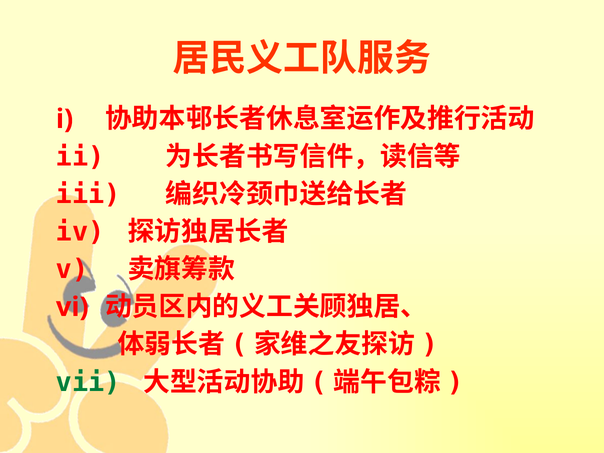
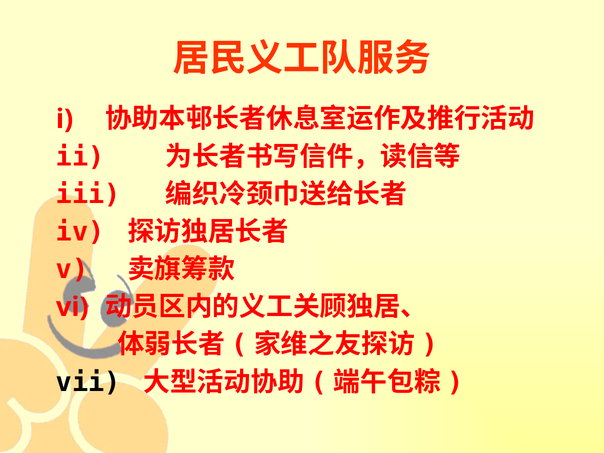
vii colour: green -> black
